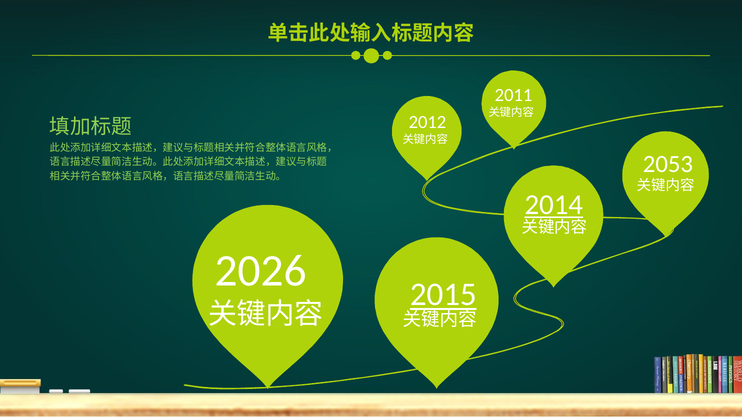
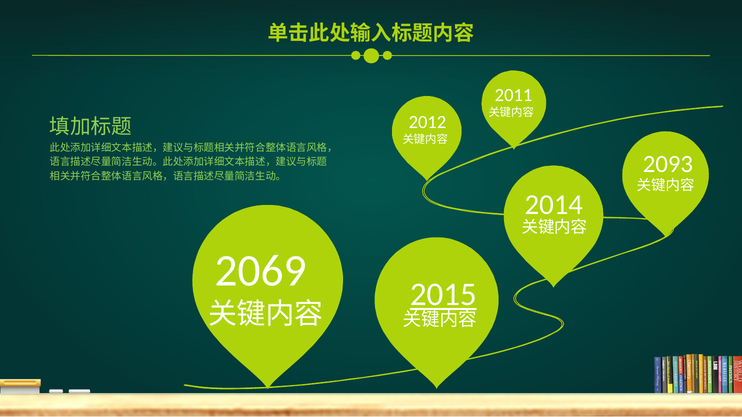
2053: 2053 -> 2093
2014 underline: present -> none
2026: 2026 -> 2069
